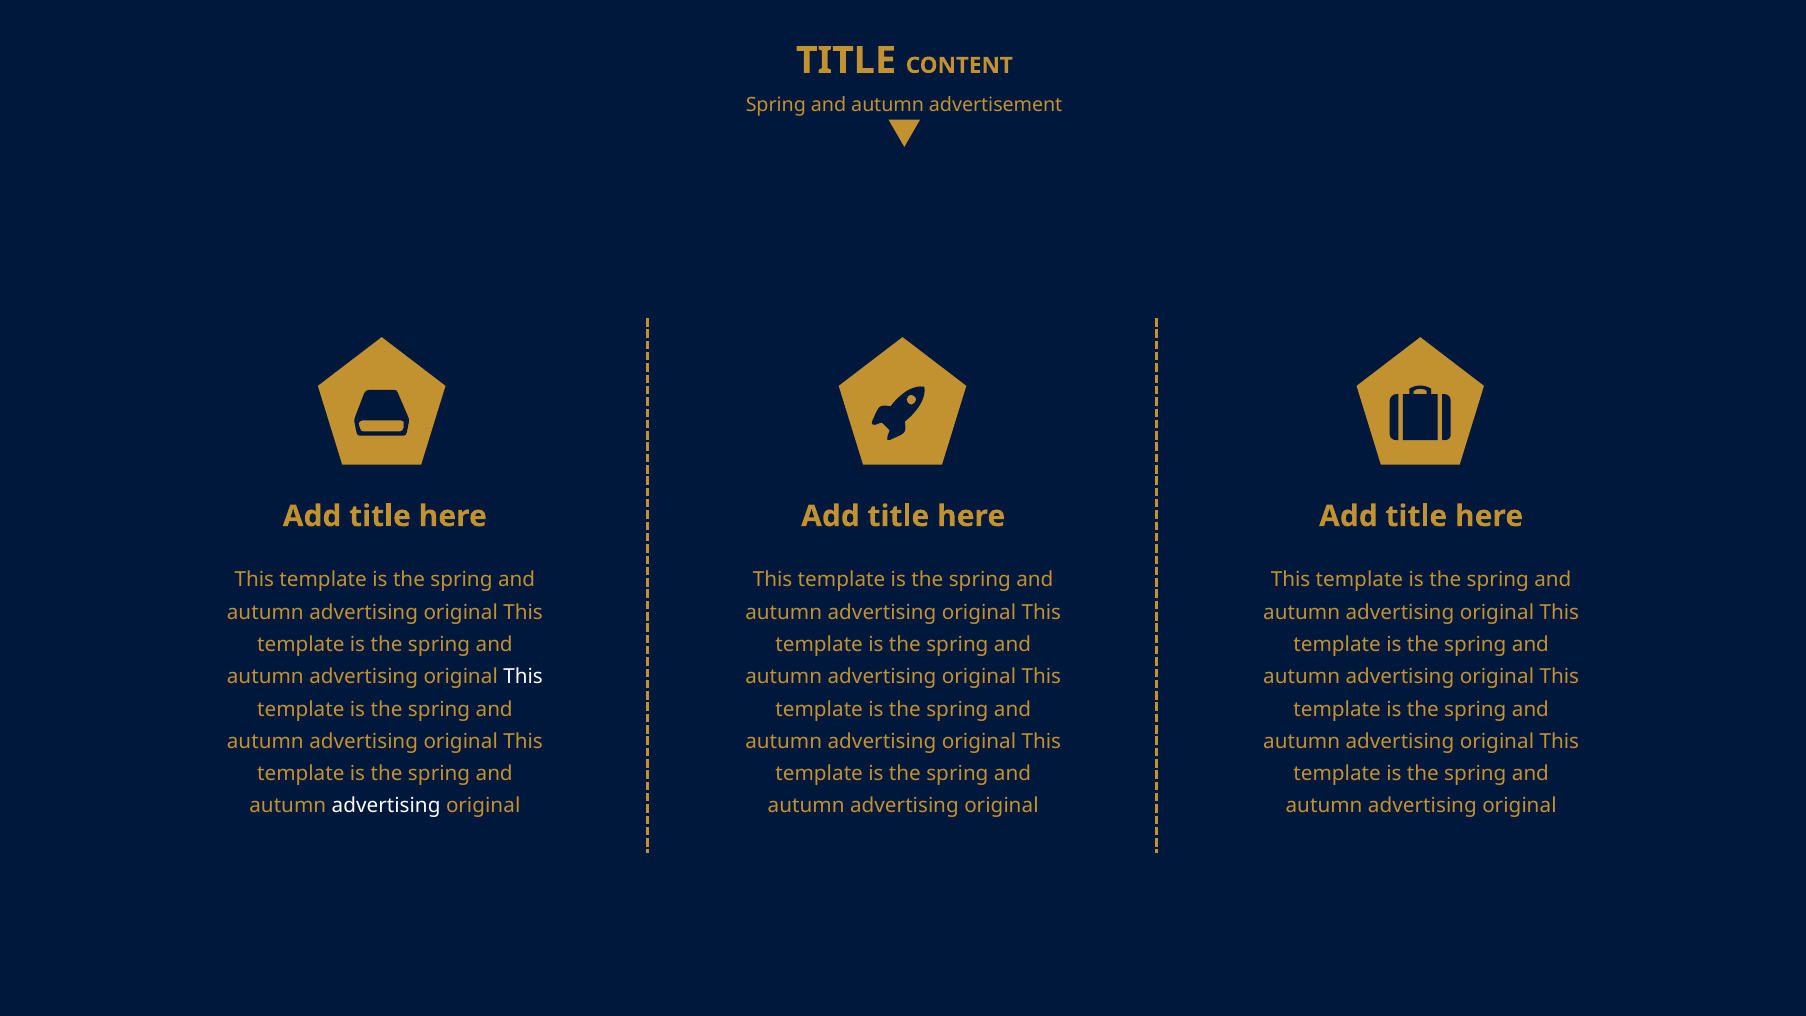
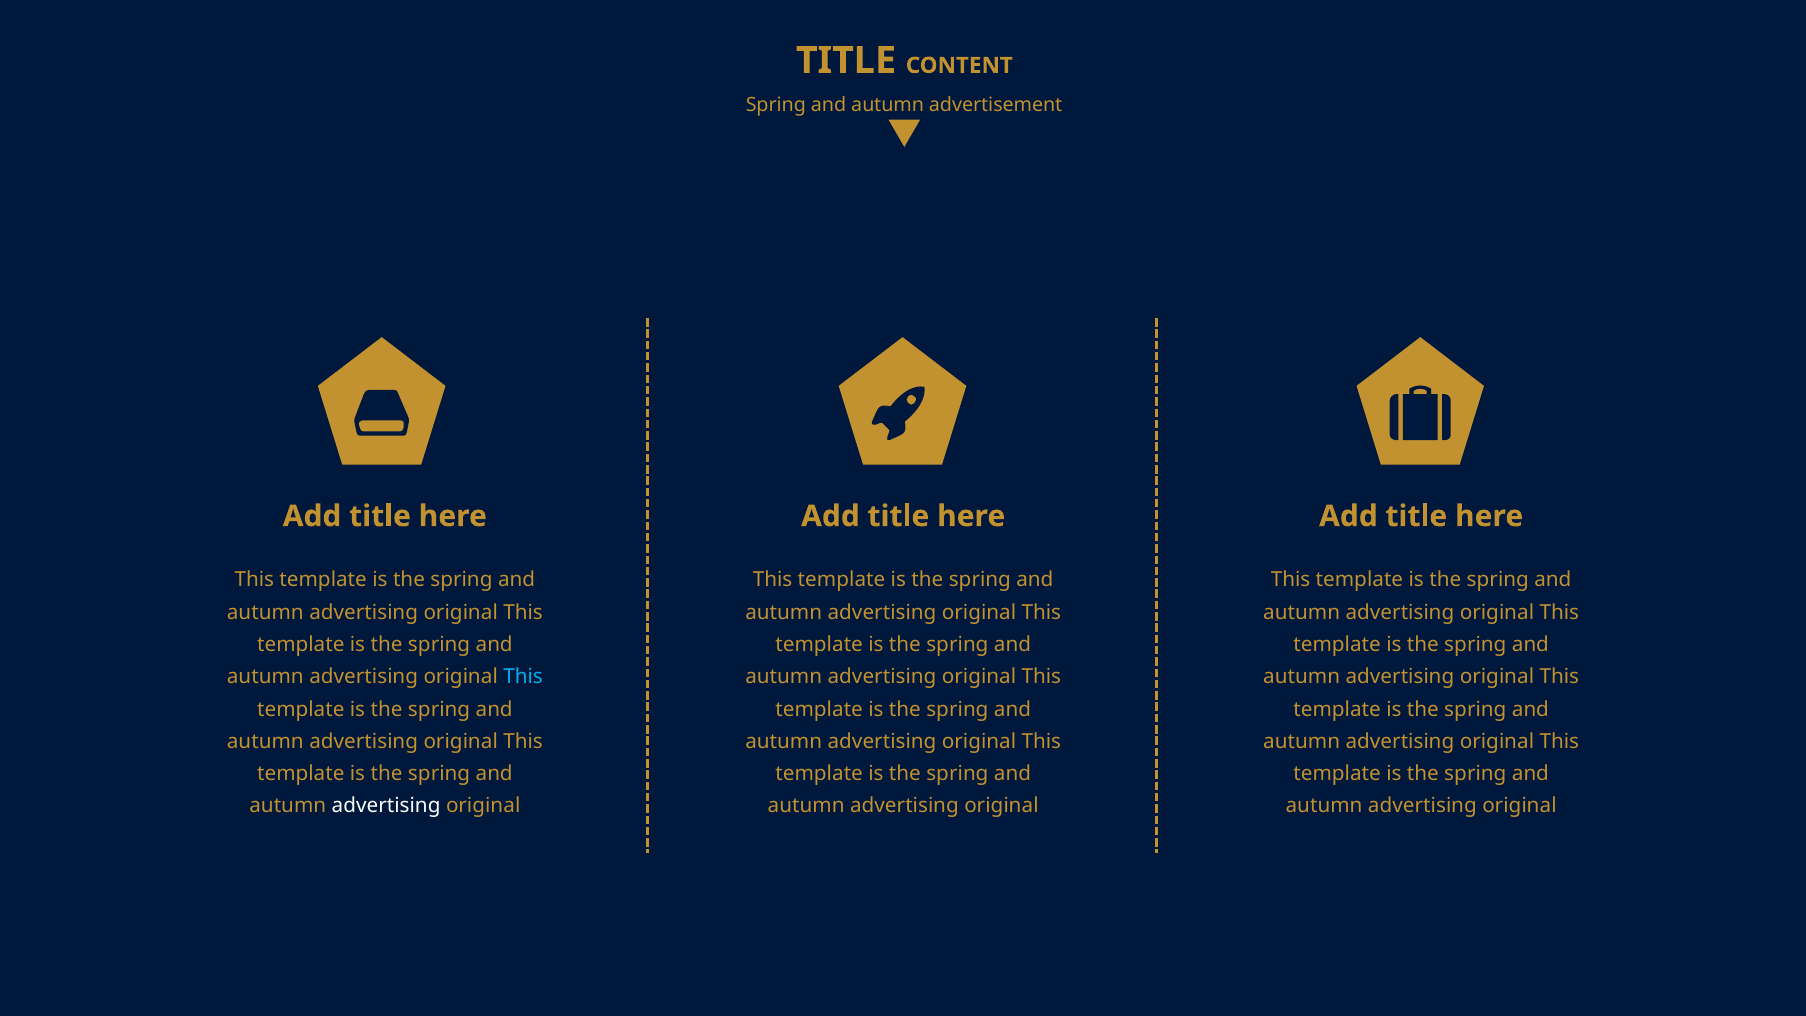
This at (523, 677) colour: white -> light blue
